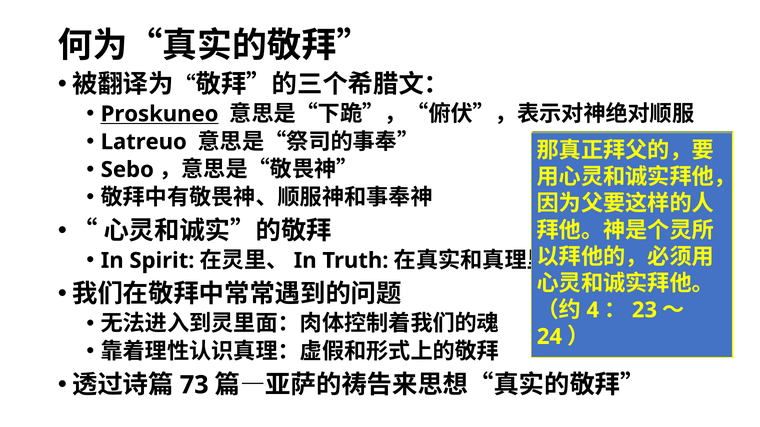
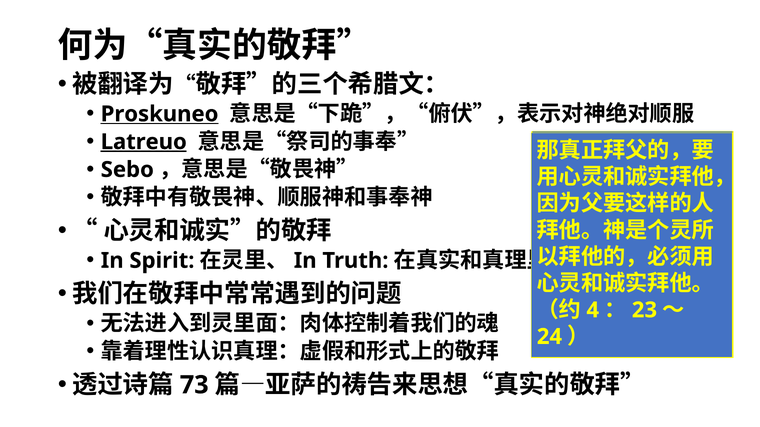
Latreuo underline: none -> present
